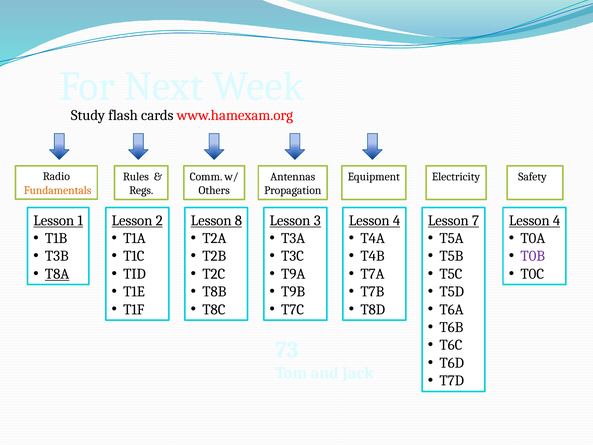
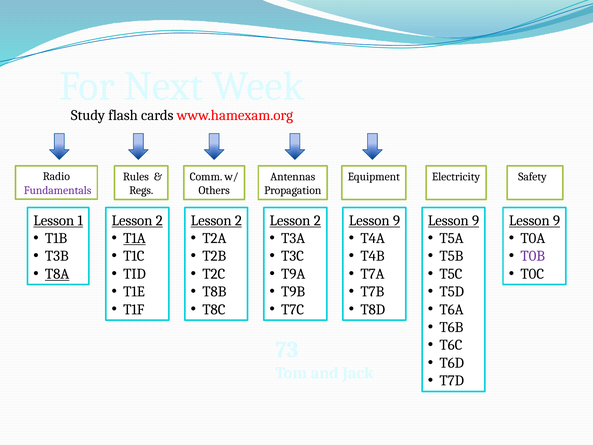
Fundamentals colour: orange -> purple
8 at (238, 220): 8 -> 2
3 at (317, 220): 3 -> 2
4 at (397, 220): 4 -> 9
7 at (476, 220): 7 -> 9
4 at (557, 220): 4 -> 9
T1A underline: none -> present
